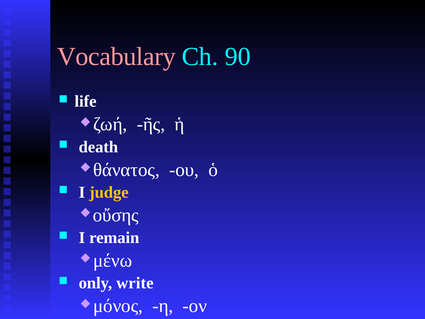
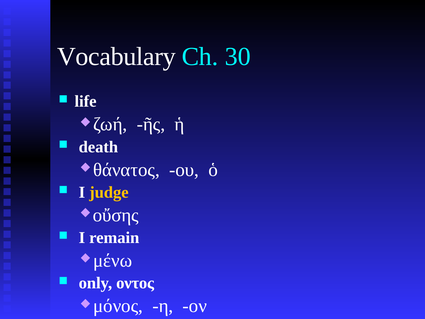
Vocabulary colour: pink -> white
90: 90 -> 30
write: write -> οντος
